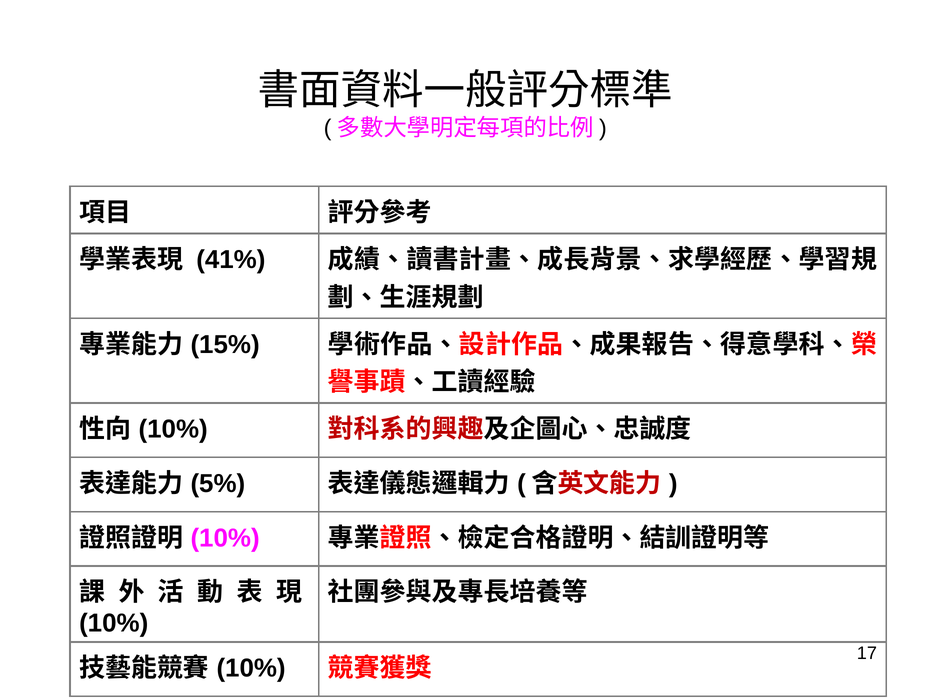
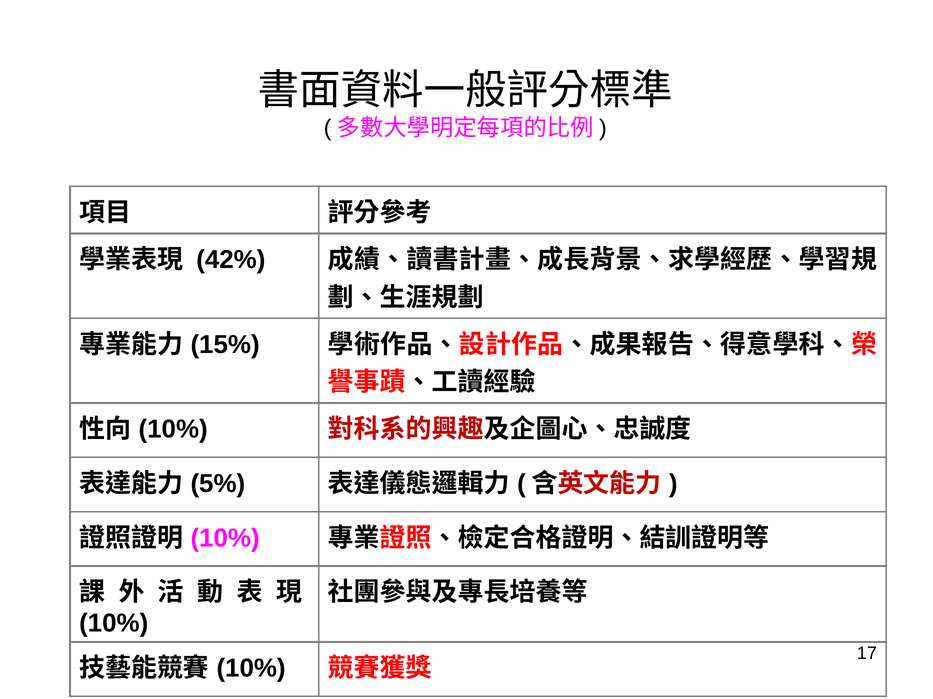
41%: 41% -> 42%
